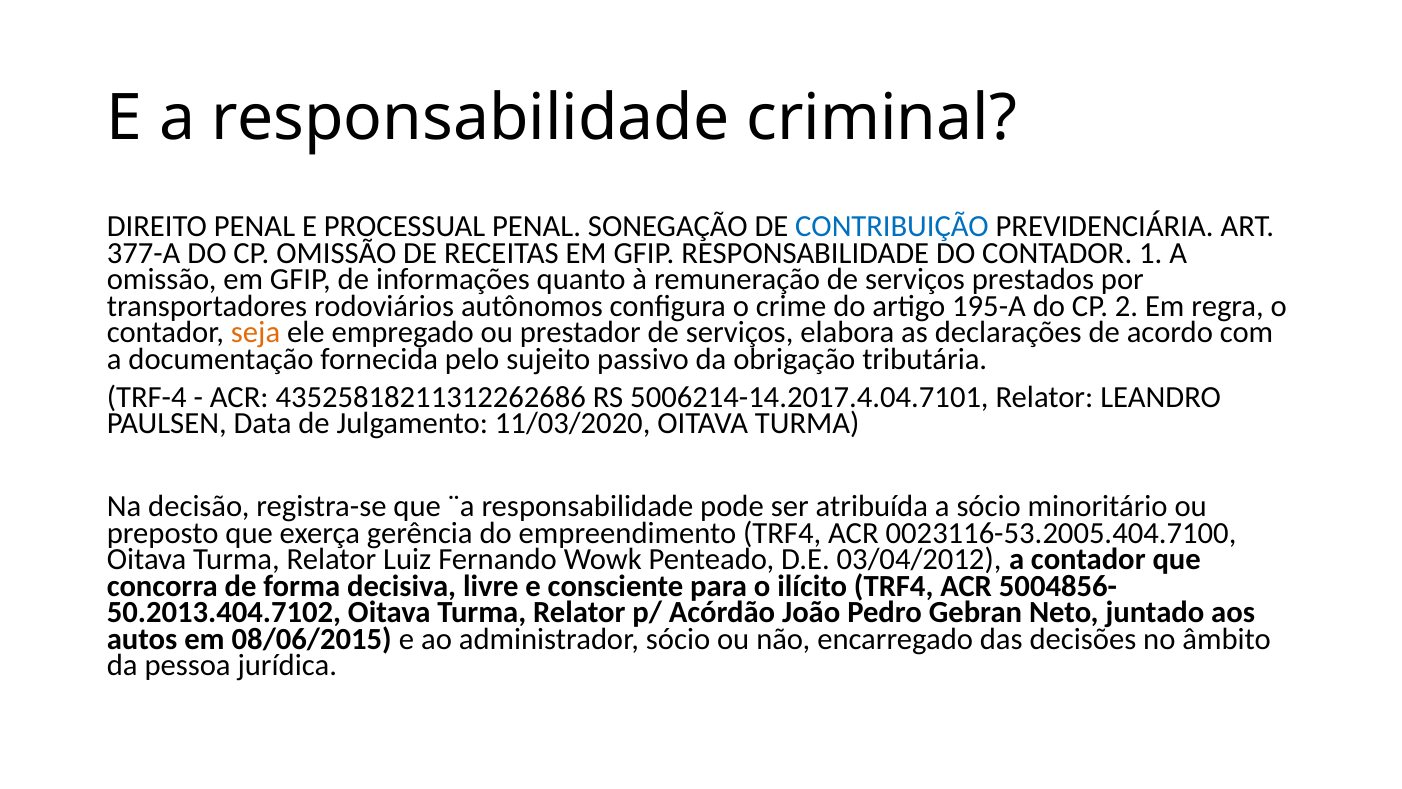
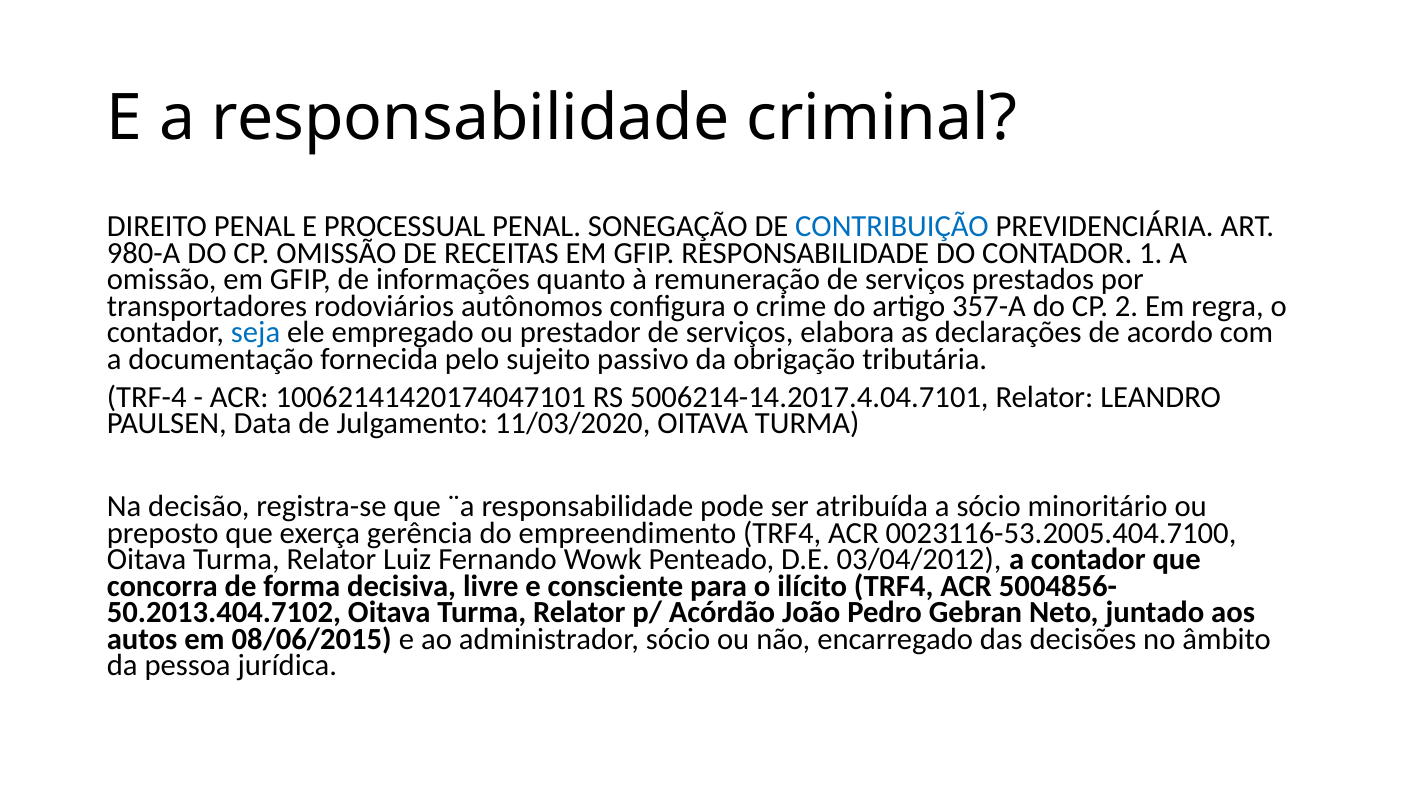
377-A: 377-A -> 980-A
195-A: 195-A -> 357-A
seja colour: orange -> blue
43525818211312262686: 43525818211312262686 -> 10062141420174047101
